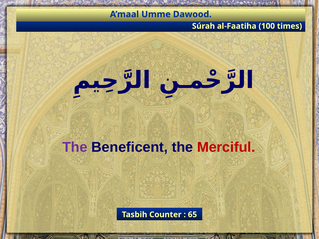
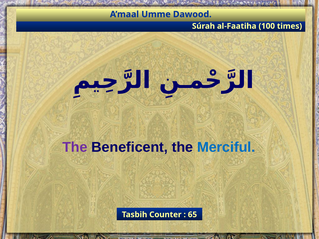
Merciful colour: red -> blue
